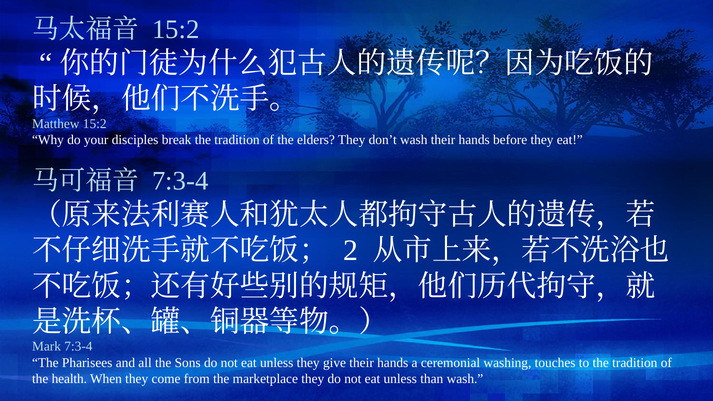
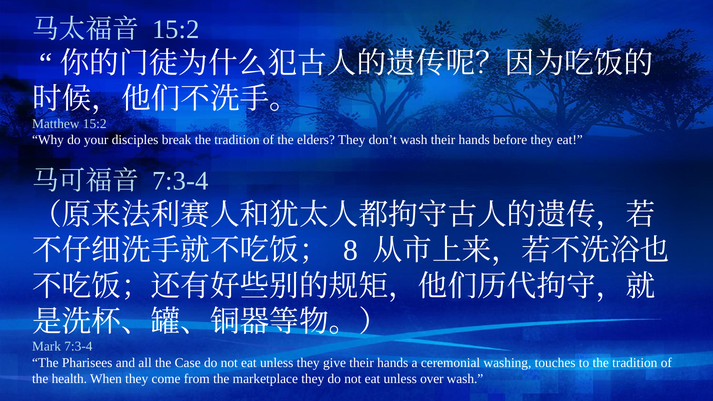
2: 2 -> 8
Sons: Sons -> Case
than: than -> over
